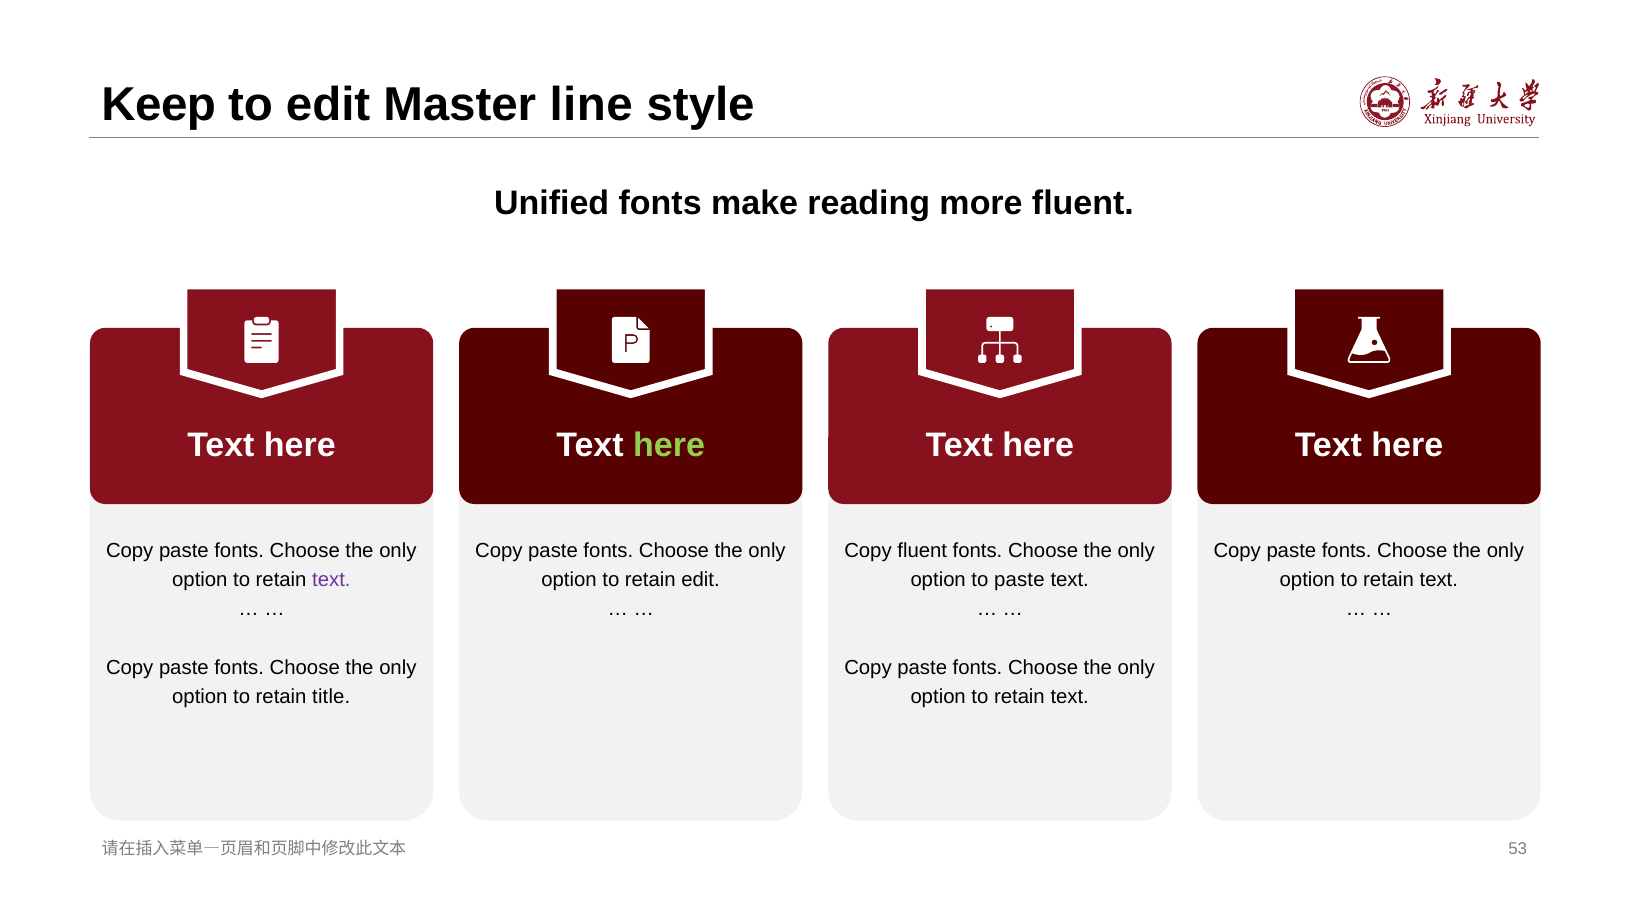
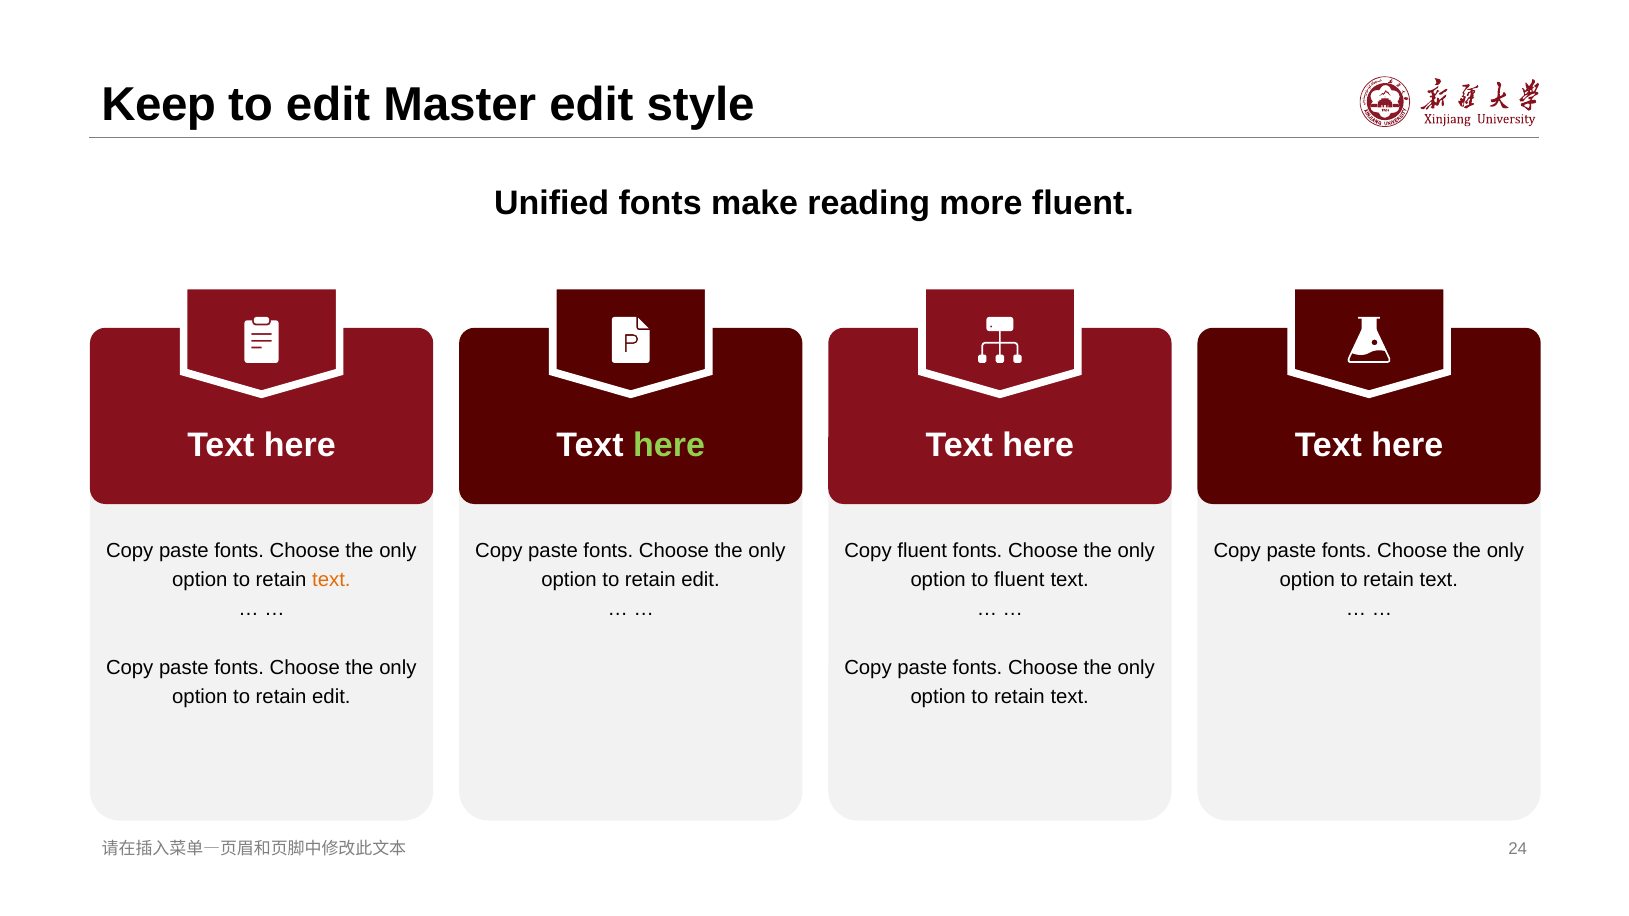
Master line: line -> edit
text at (331, 580) colour: purple -> orange
to paste: paste -> fluent
title at (331, 697): title -> edit
53: 53 -> 24
